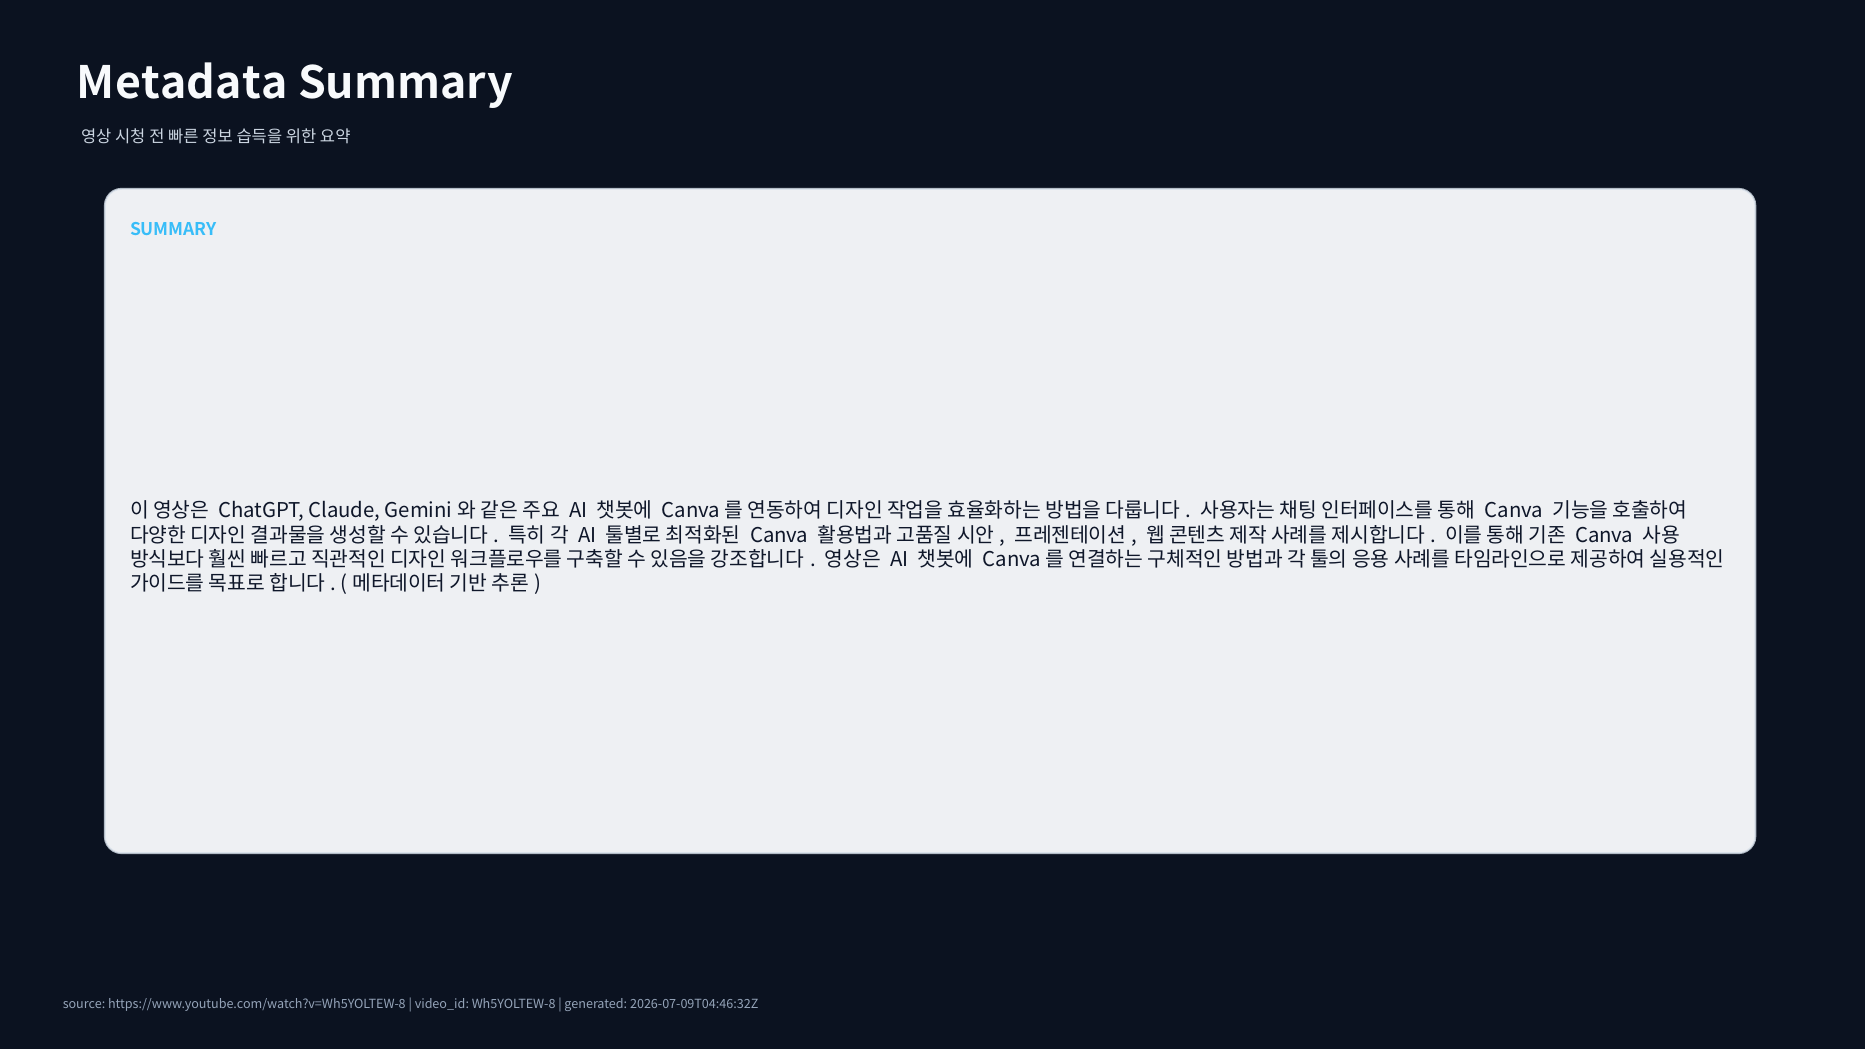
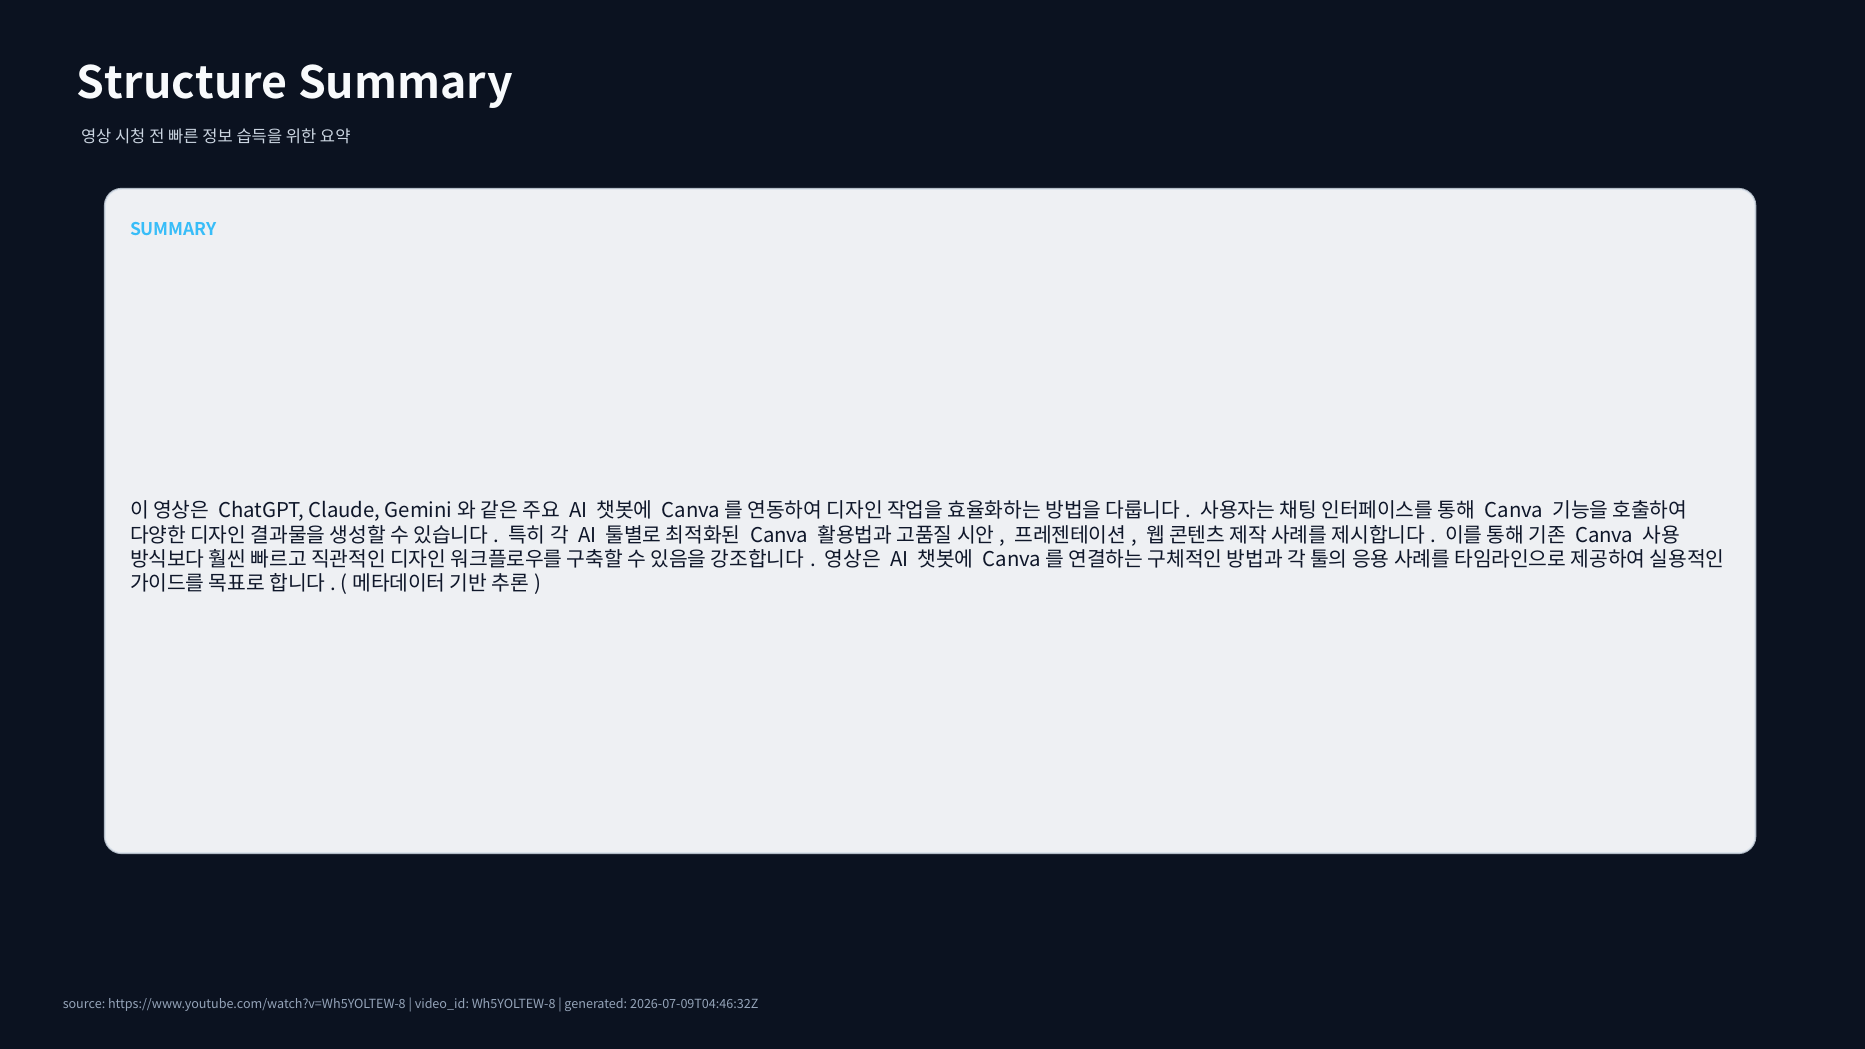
Metadata: Metadata -> Structure
